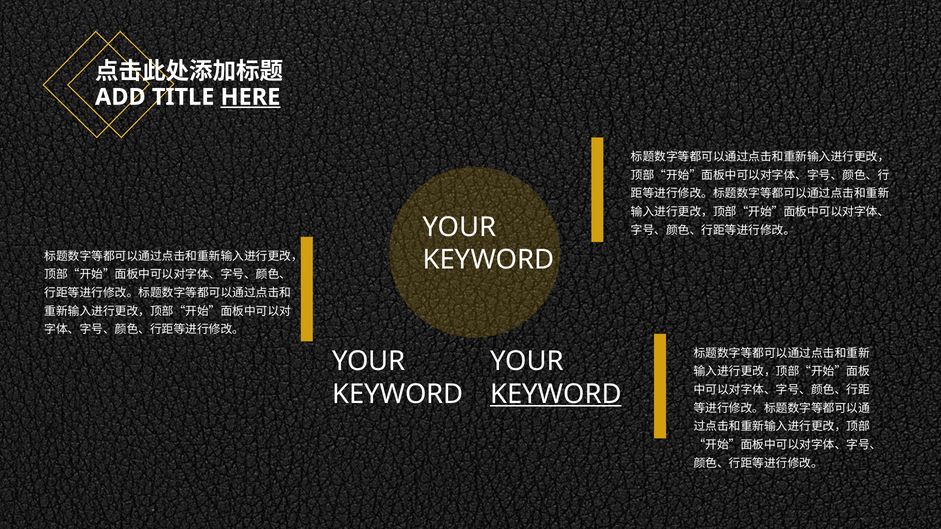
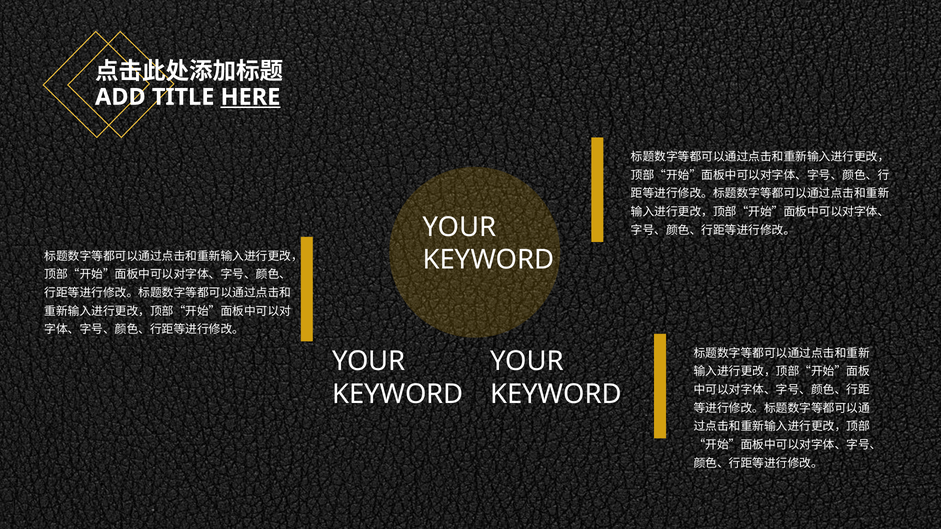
KEYWORD at (556, 394) underline: present -> none
